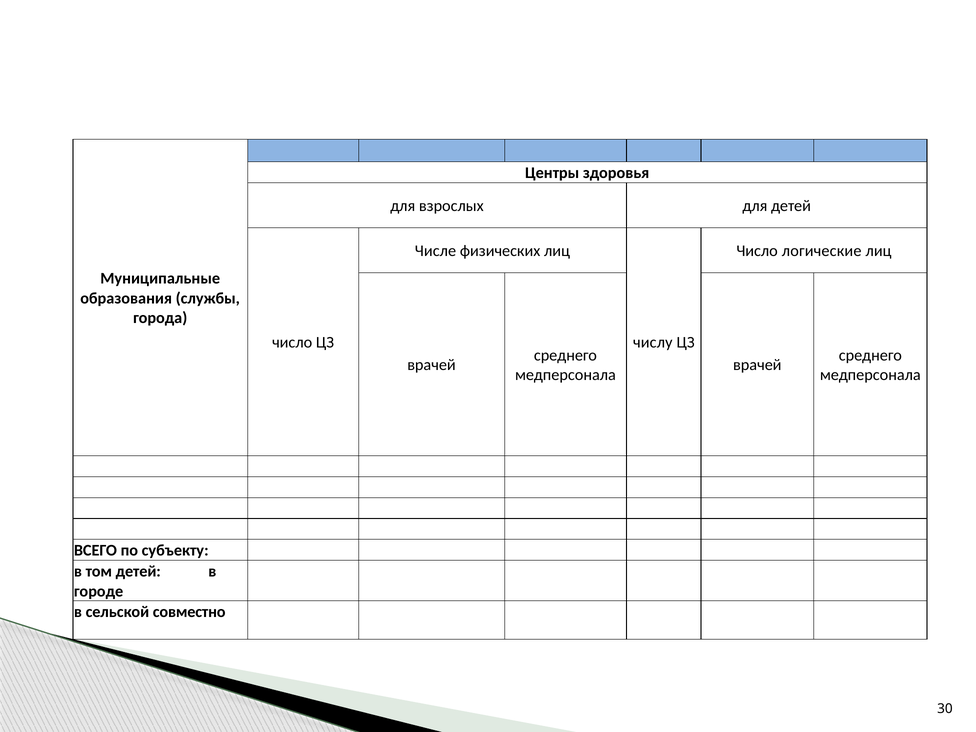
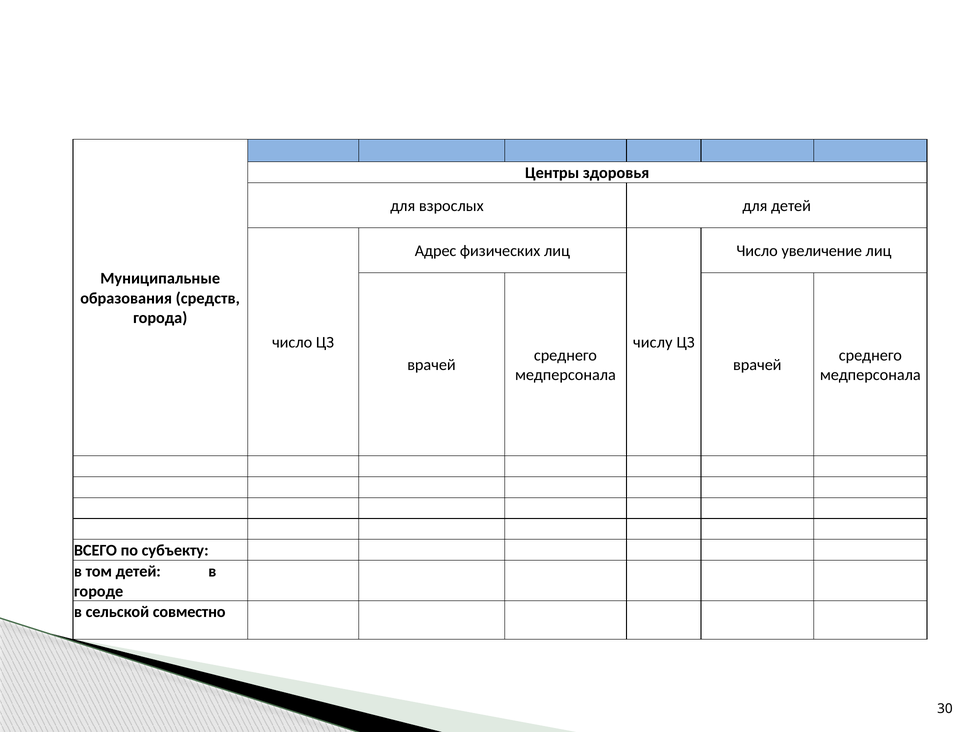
Числе: Числе -> Адрес
логические: логические -> увеличение
службы: службы -> средств
